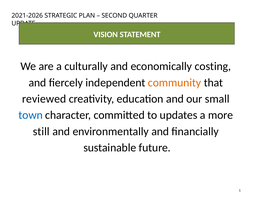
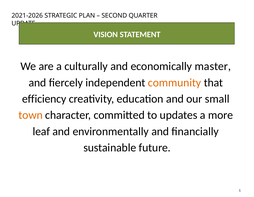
costing: costing -> master
reviewed: reviewed -> efficiency
town colour: blue -> orange
still: still -> leaf
